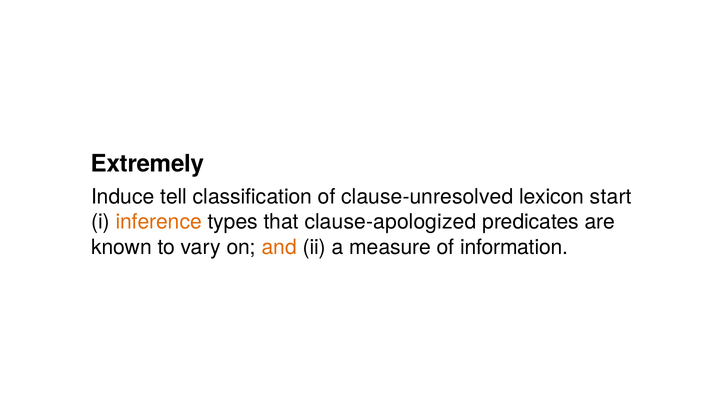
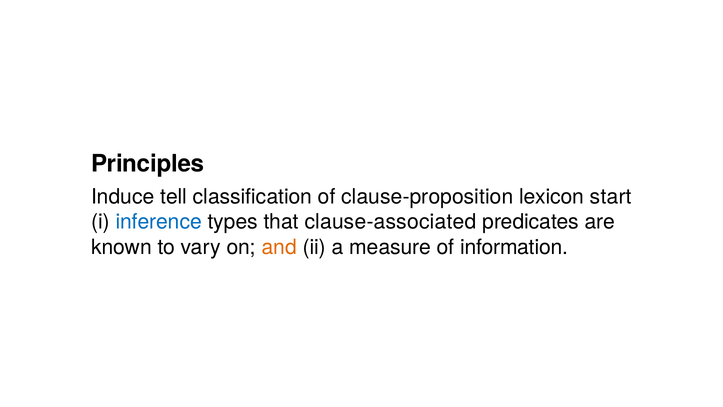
Extremely: Extremely -> Principles
clause-unresolved: clause-unresolved -> clause-proposition
inference colour: orange -> blue
clause-apologized: clause-apologized -> clause-associated
